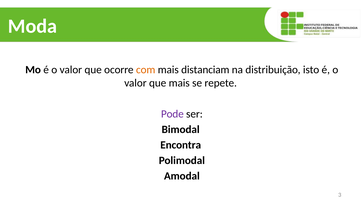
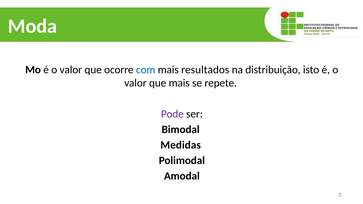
com colour: orange -> blue
distanciam: distanciam -> resultados
Encontra: Encontra -> Medidas
